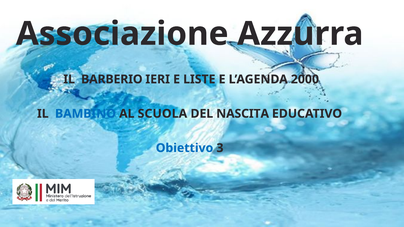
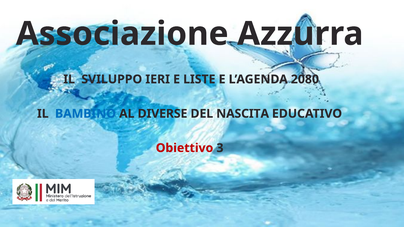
BARBERIO: BARBERIO -> SVILUPPO
2000: 2000 -> 2080
SCUOLA: SCUOLA -> DIVERSE
Obiettivo colour: blue -> red
